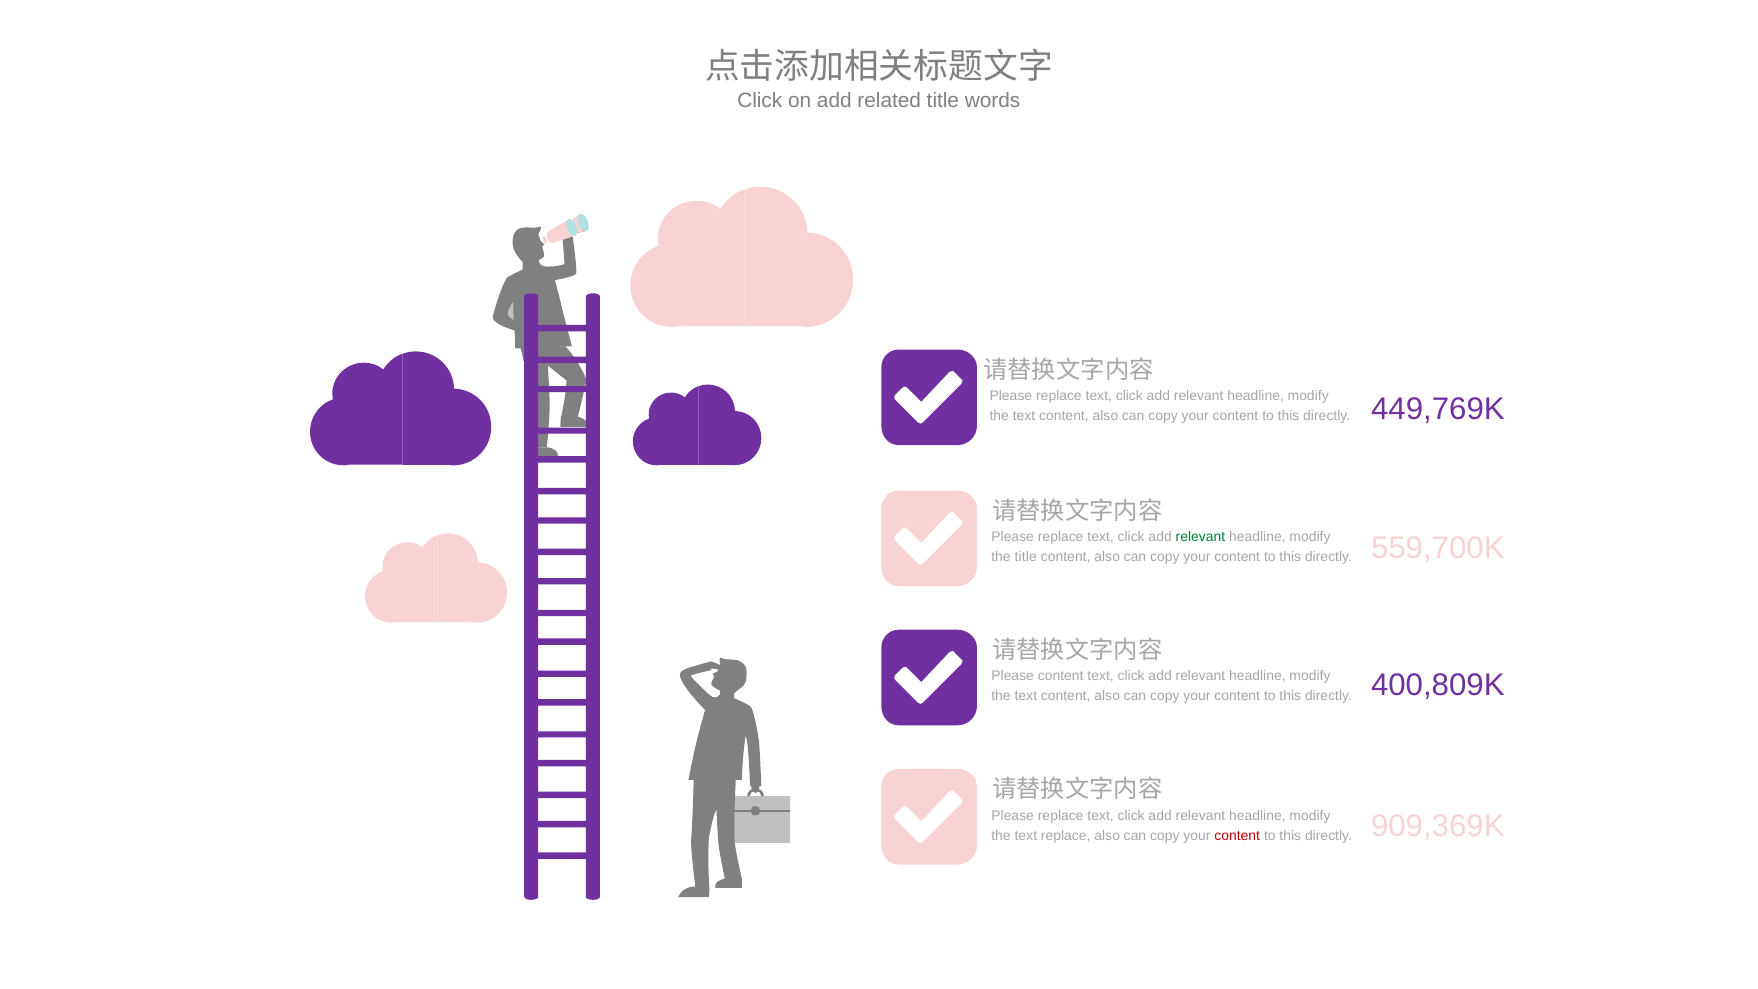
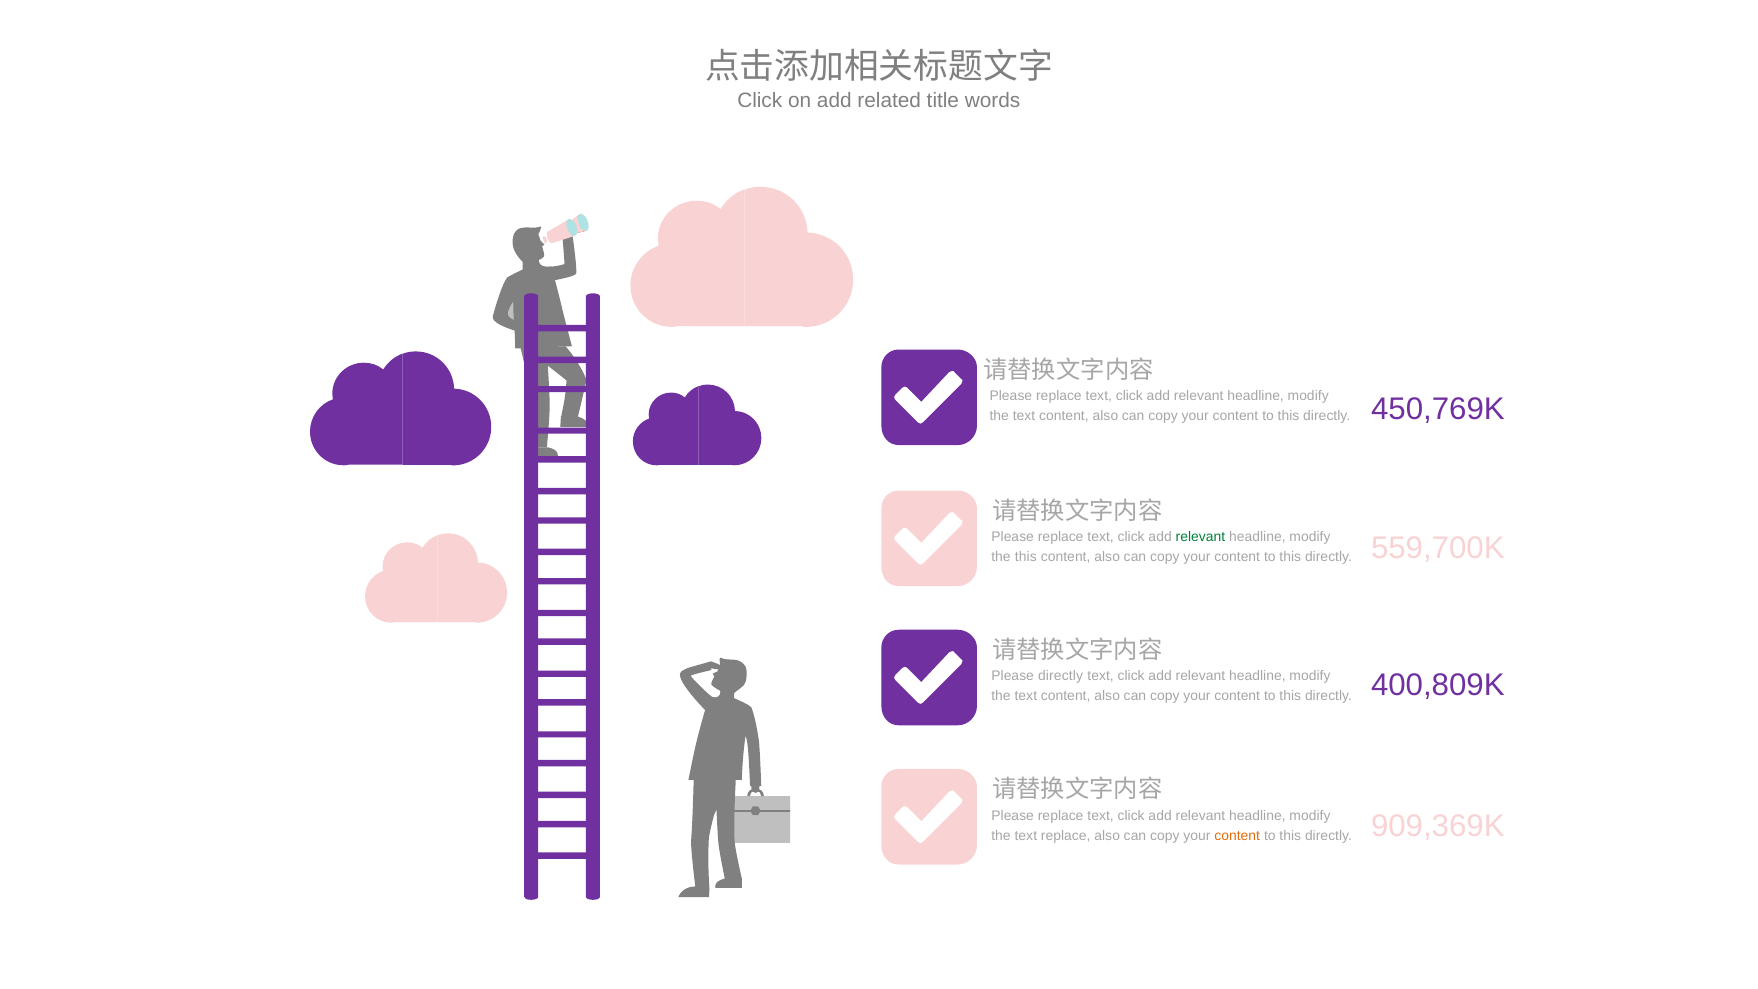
449,769K: 449,769K -> 450,769K
the title: title -> this
Please content: content -> directly
content at (1237, 835) colour: red -> orange
